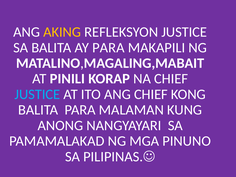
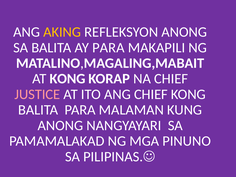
REFLEKSYON JUSTICE: JUSTICE -> ANONG
AT PINILI: PINILI -> KONG
JUSTICE at (37, 94) colour: light blue -> pink
